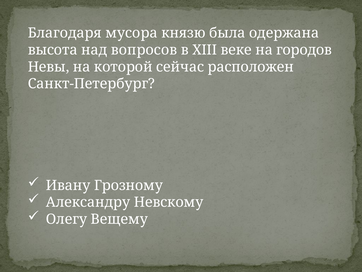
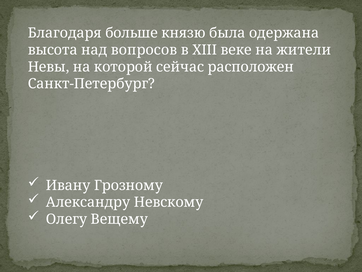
мусора: мусора -> больше
городов: городов -> жители
